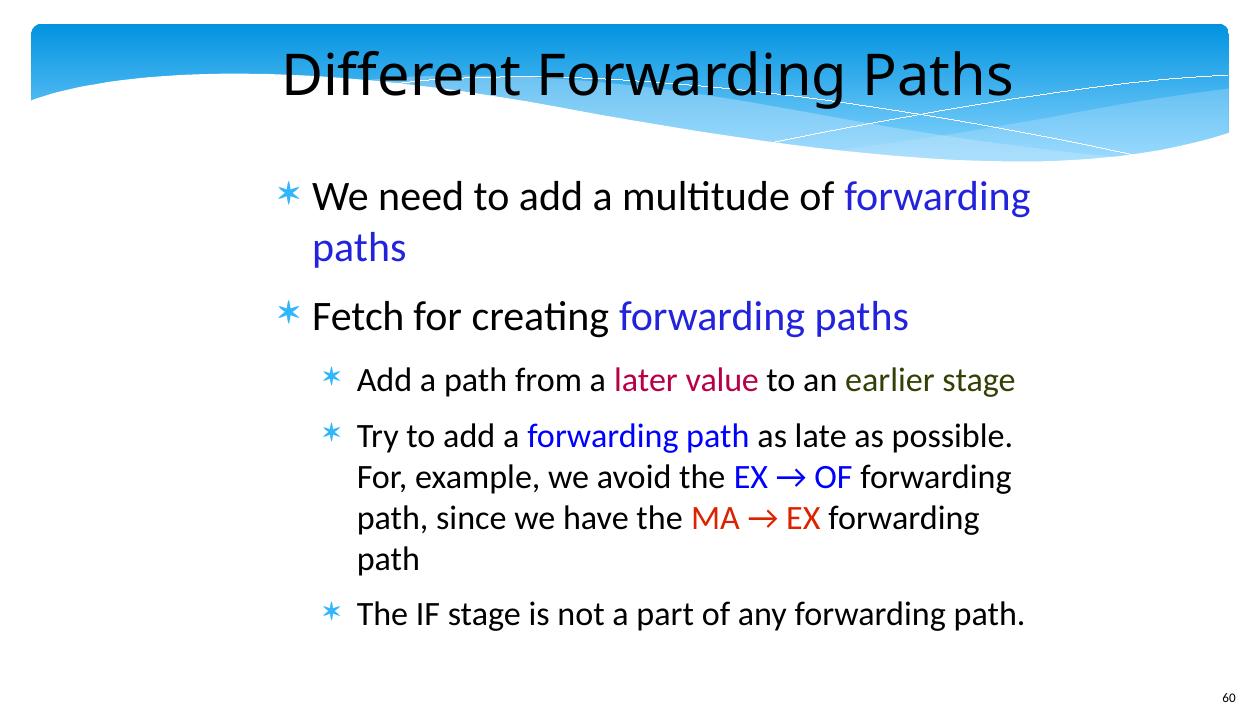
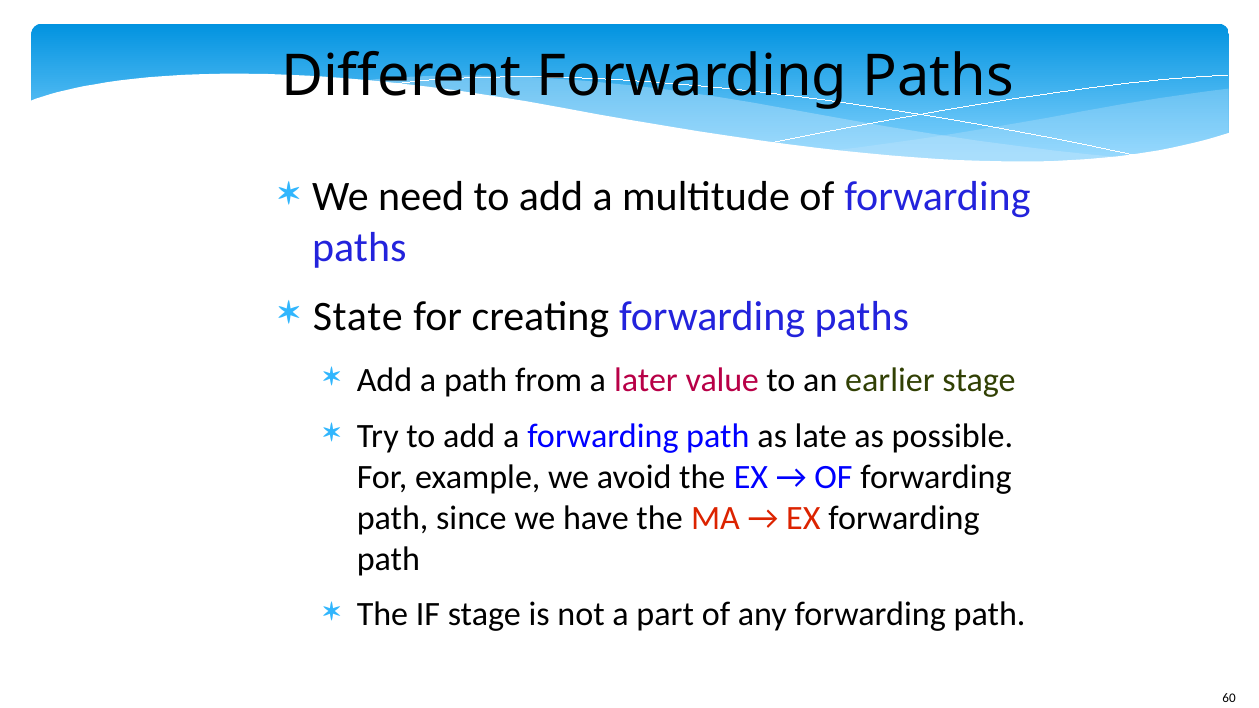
Fetch: Fetch -> State
